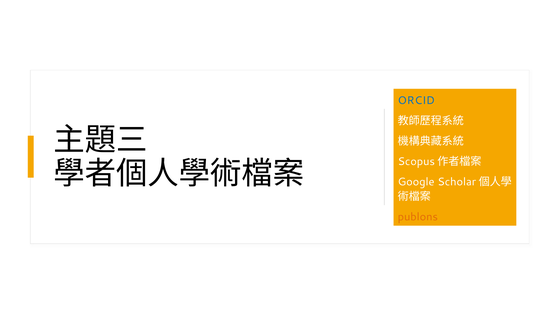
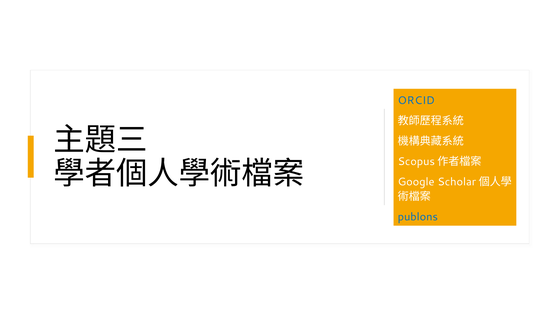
publons colour: orange -> blue
